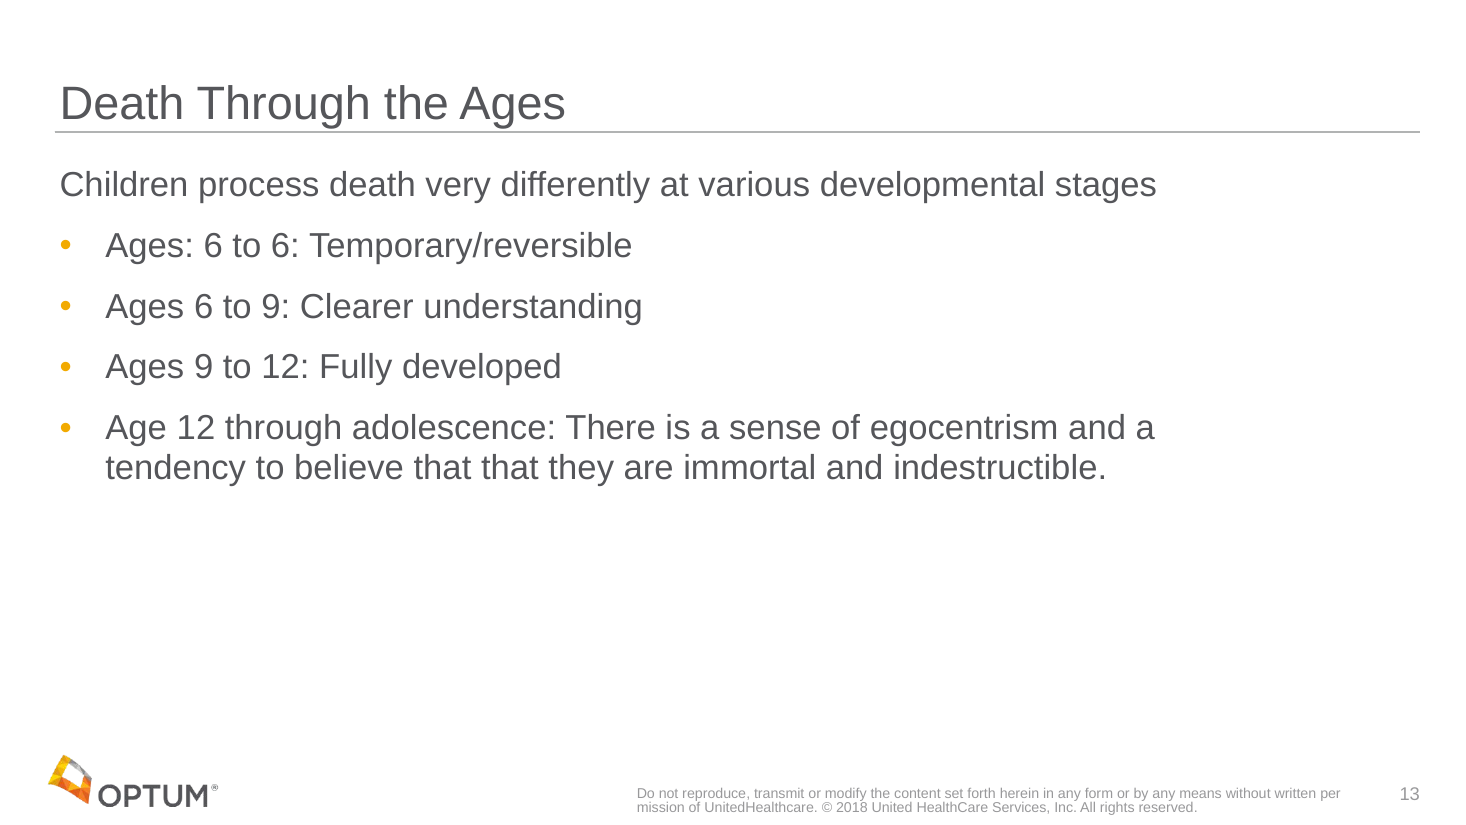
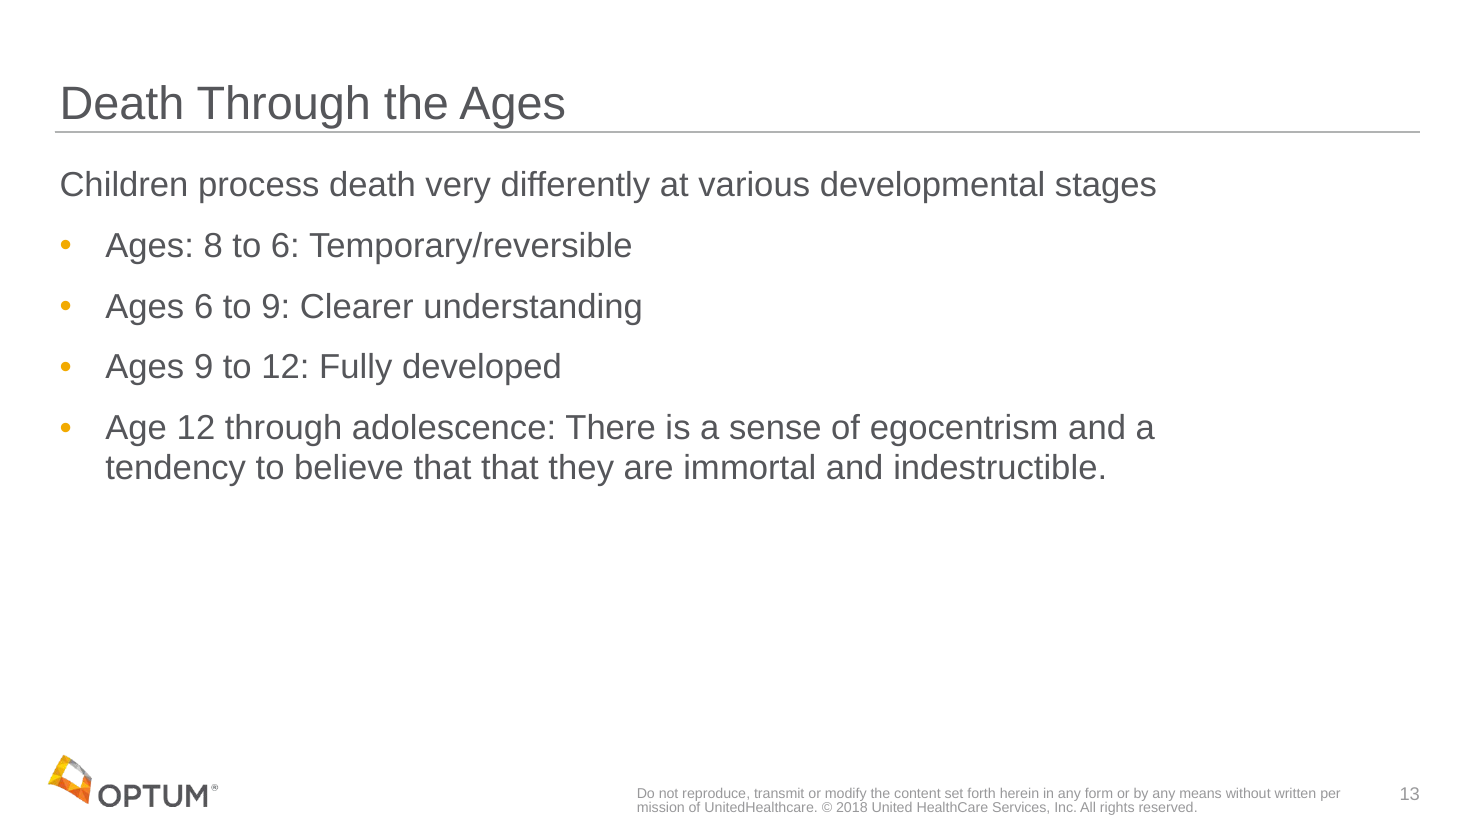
6 at (213, 246): 6 -> 8
